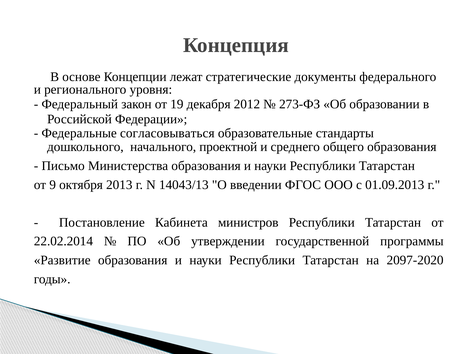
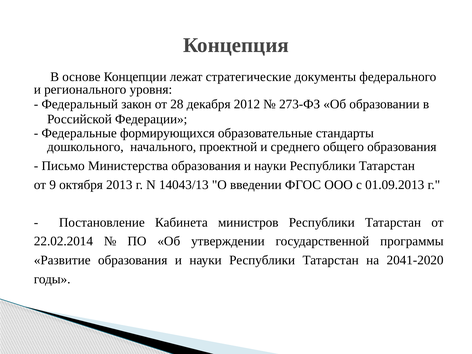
19: 19 -> 28
согласовываться: согласовываться -> формирующихся
2097-2020: 2097-2020 -> 2041-2020
